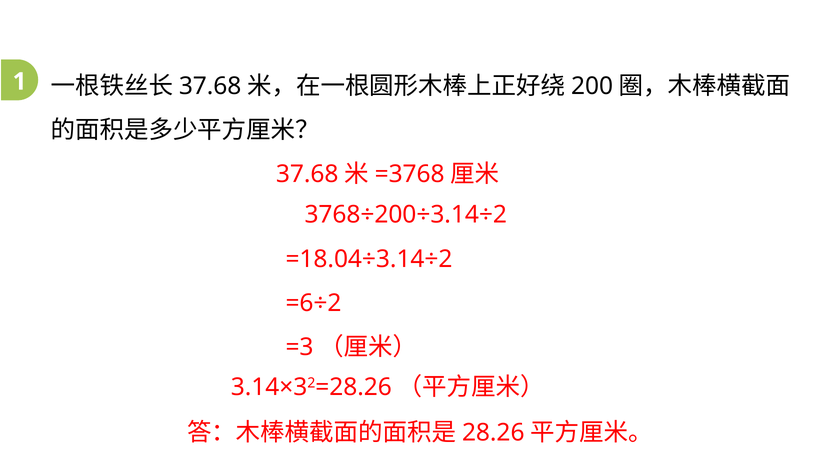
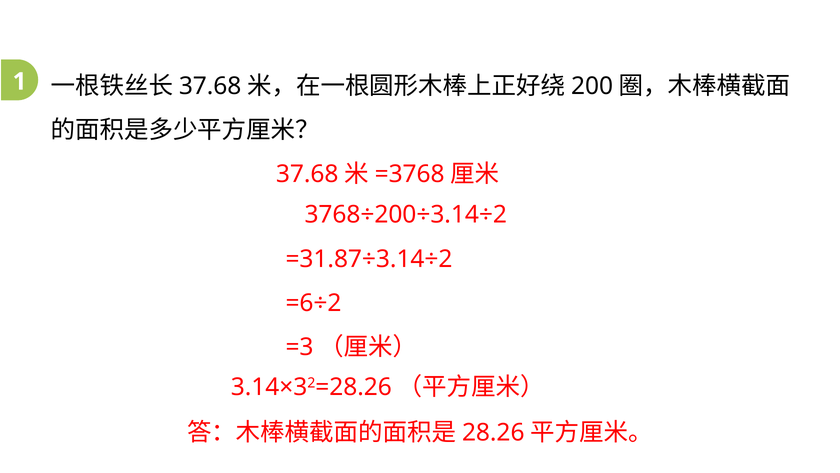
=18.04÷3.14÷2: =18.04÷3.14÷2 -> =31.87÷3.14÷2
